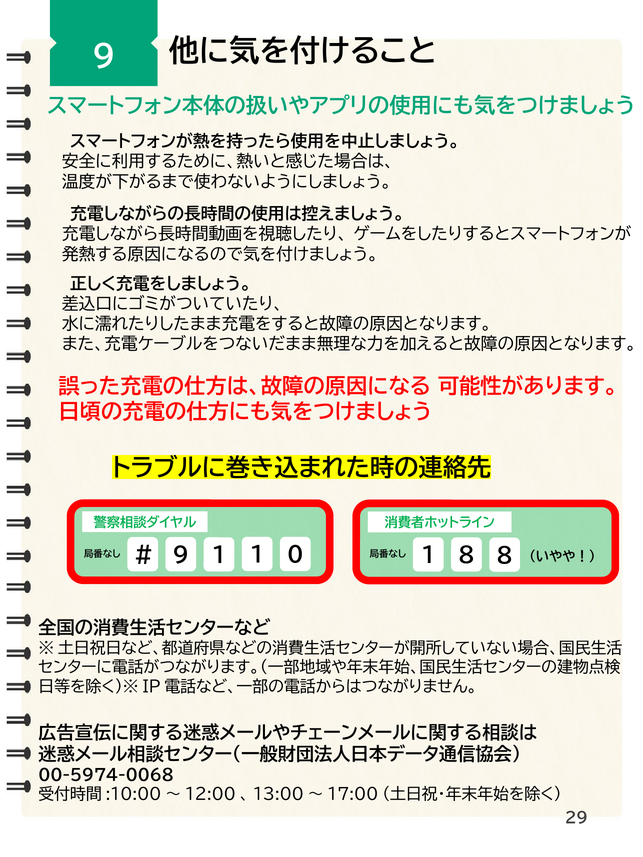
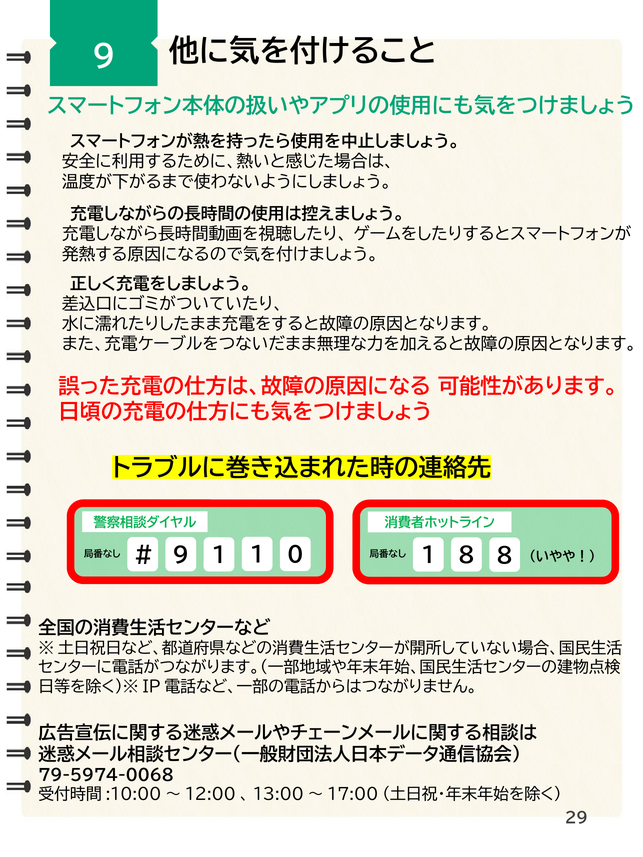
00-5974-0068: 00-5974-0068 -> 79-5974-0068
